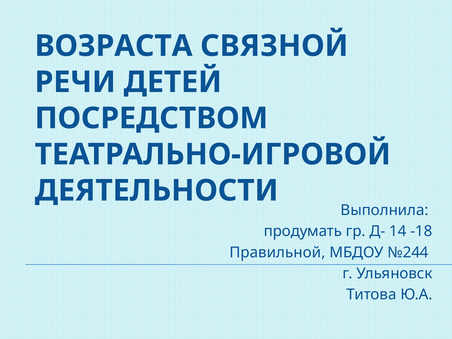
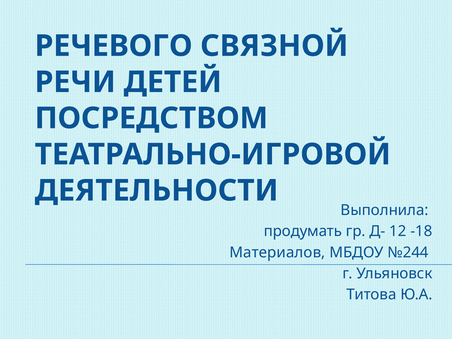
ВОЗРАСТА: ВОЗРАСТА -> РЕЧЕВОГО
14: 14 -> 12
Правильной: Правильной -> Материалов
